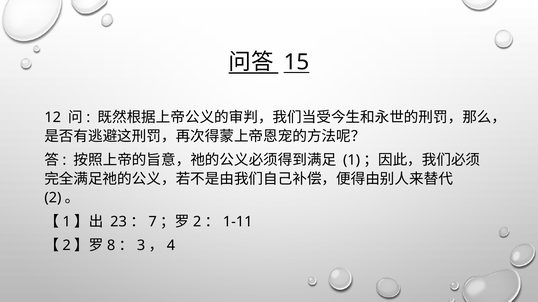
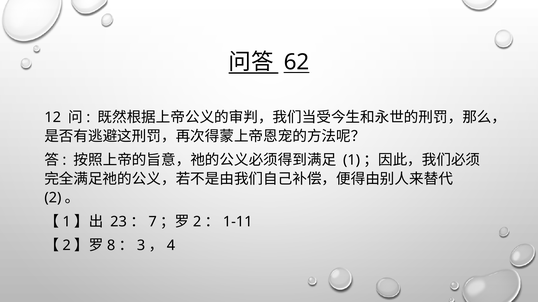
15: 15 -> 62
